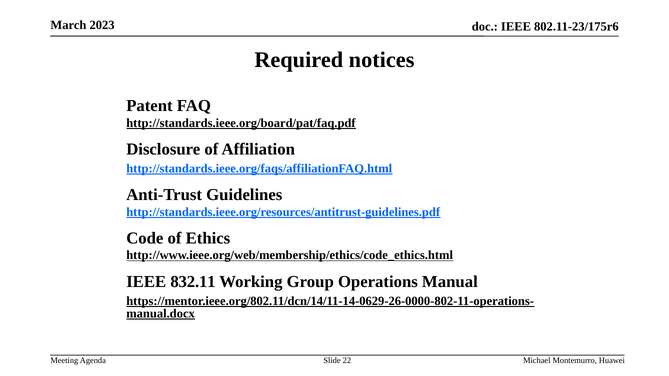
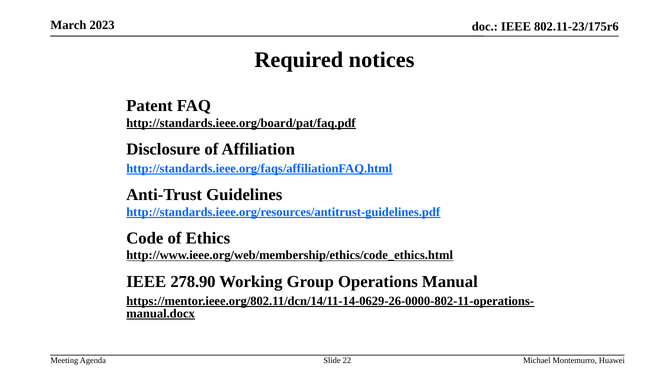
832.11: 832.11 -> 278.90
